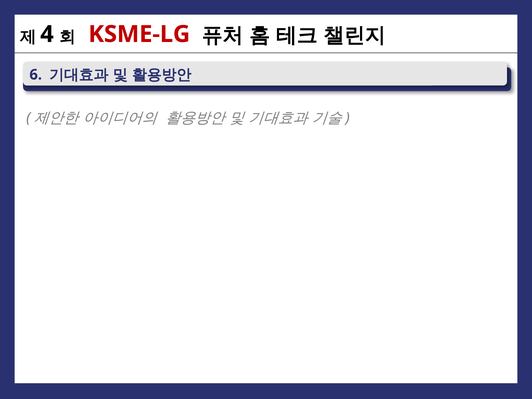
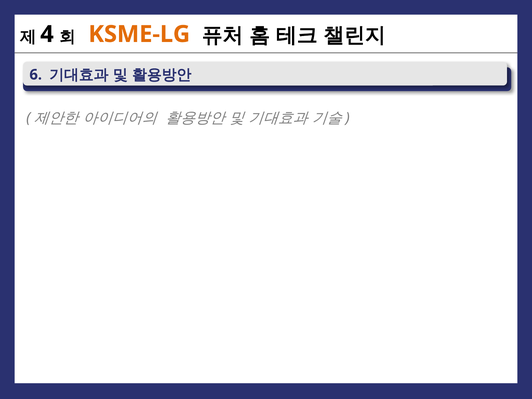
KSME-LG colour: red -> orange
